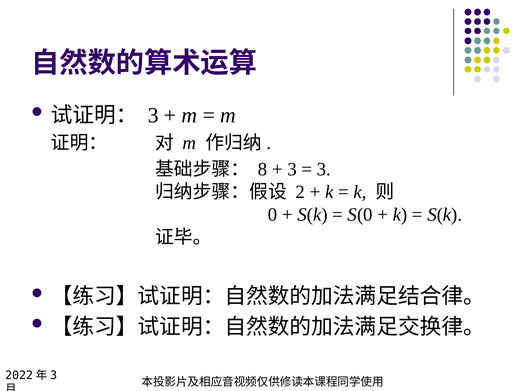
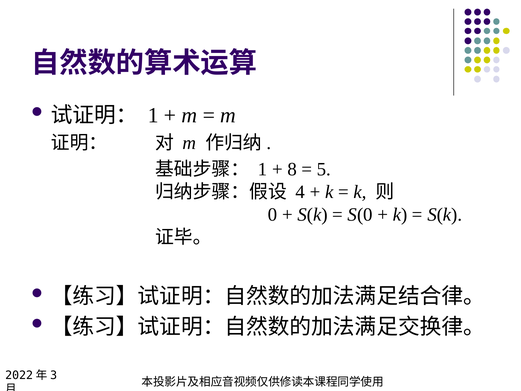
3 at (153, 115): 3 -> 1
8 at (263, 169): 8 -> 1
3 at (292, 169): 3 -> 8
3 at (324, 169): 3 -> 5
2: 2 -> 4
